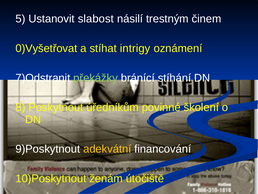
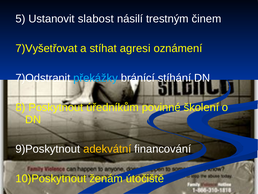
0)Vyšetřovat: 0)Vyšetřovat -> 7)Vyšetřovat
intrigy: intrigy -> agresi
překážky colour: light green -> light blue
